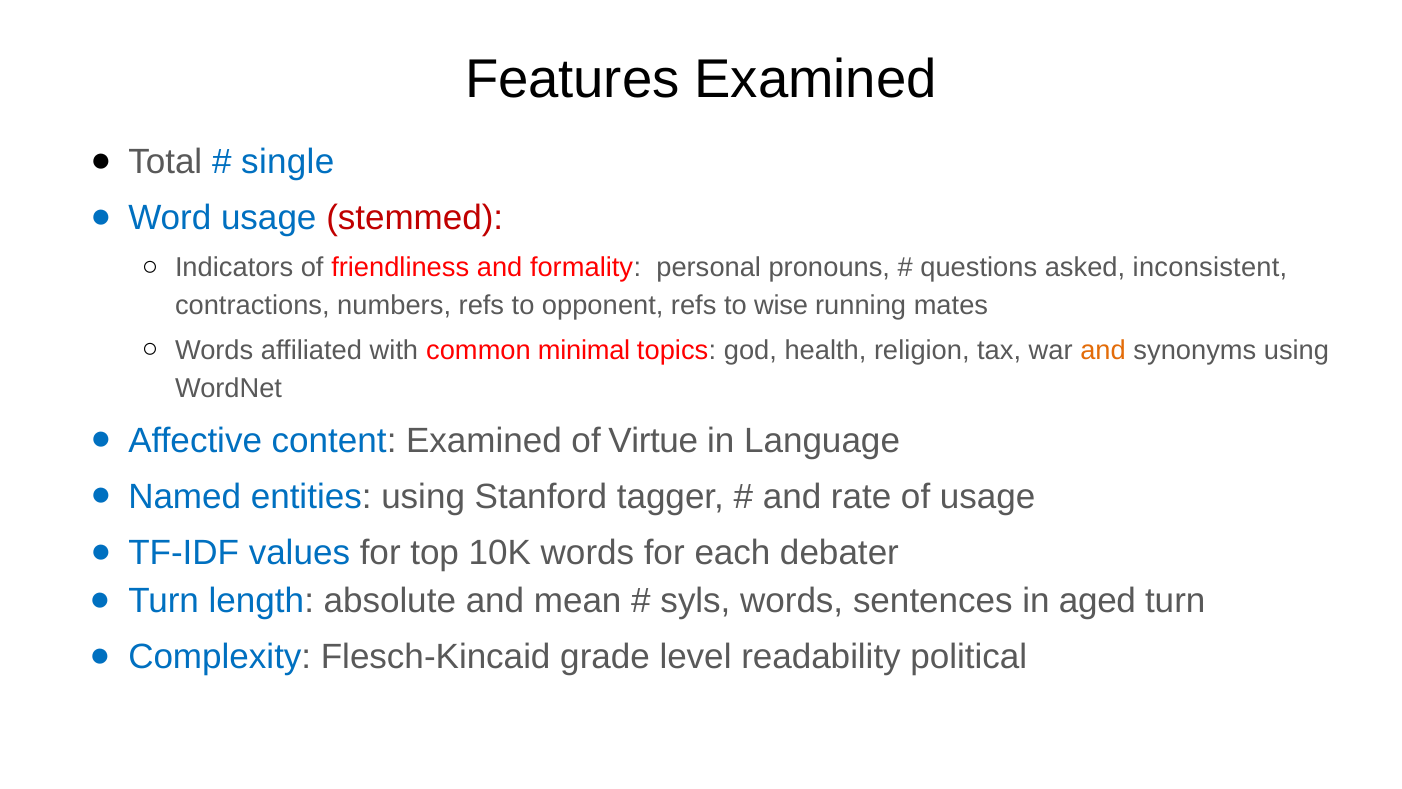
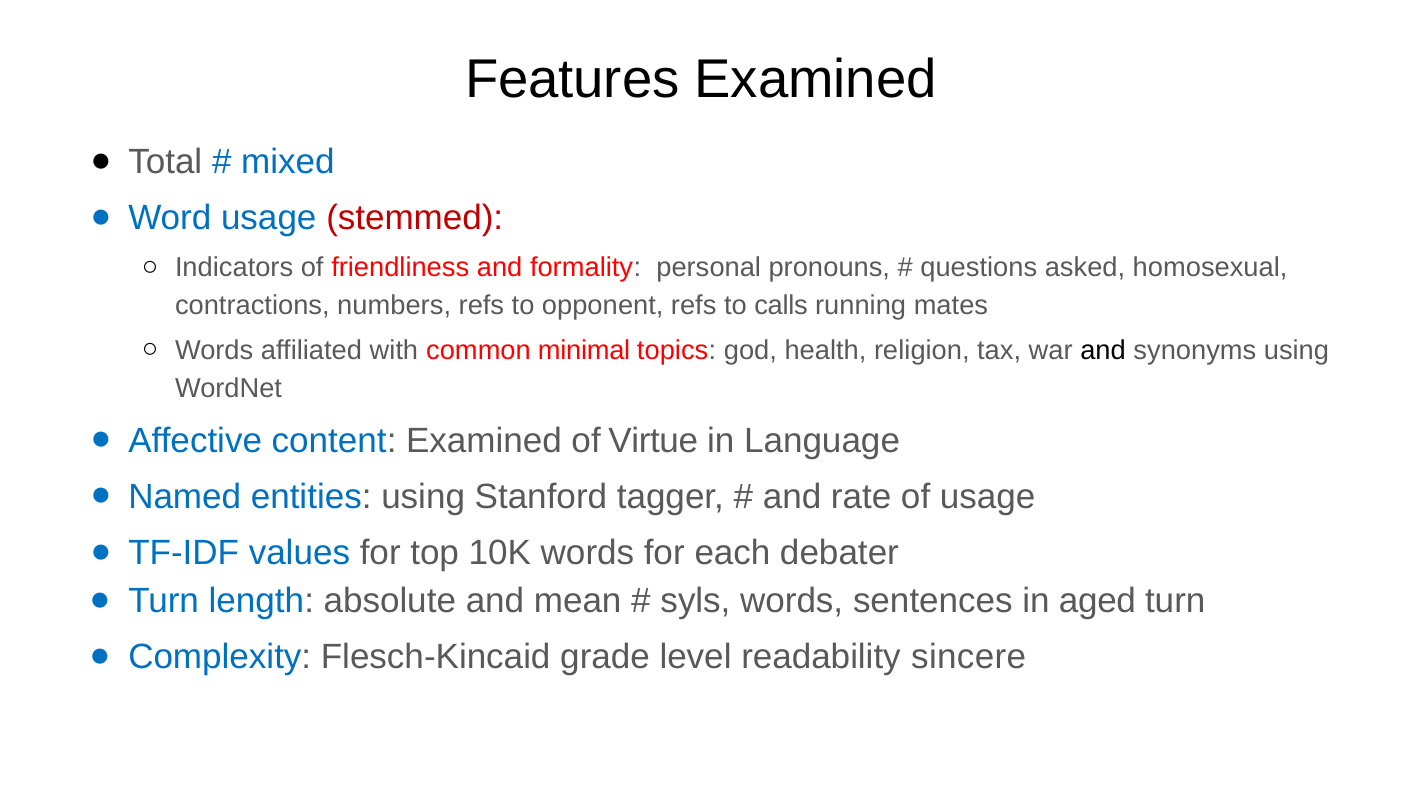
single: single -> mixed
inconsistent: inconsistent -> homosexual
wise: wise -> calls
and at (1103, 351) colour: orange -> black
political: political -> sincere
